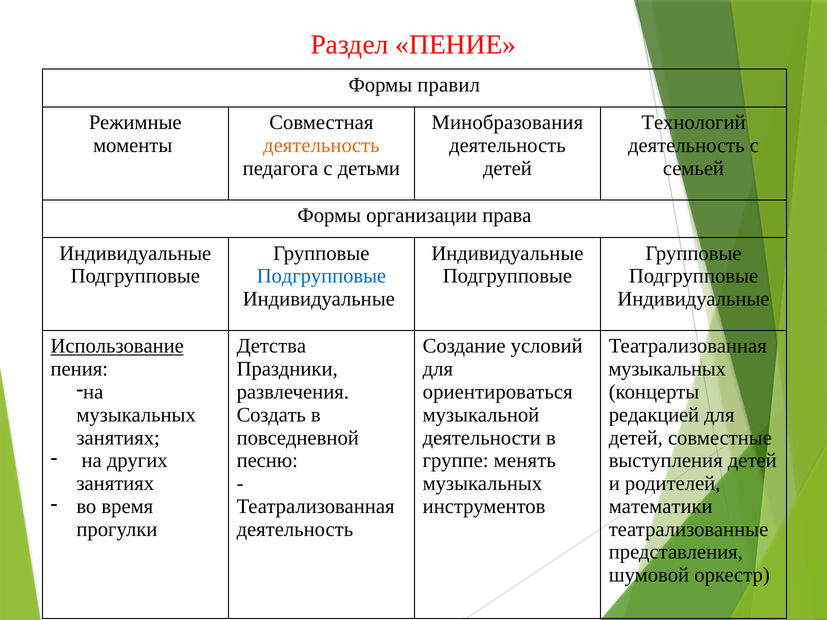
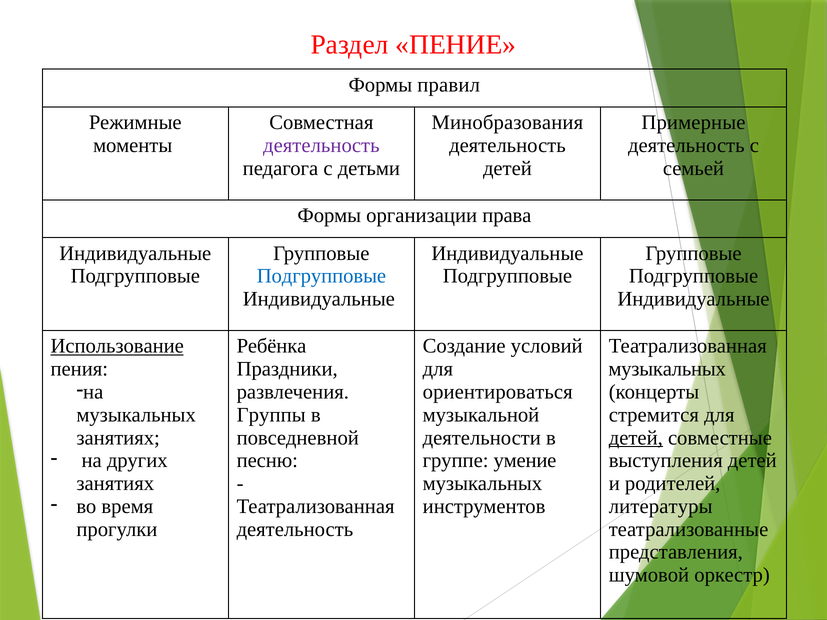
Технологий: Технологий -> Примерные
деятельность at (321, 146) colour: orange -> purple
Детства: Детства -> Ребёнка
Создать: Создать -> Группы
редакцией: редакцией -> стремится
детей at (636, 438) underline: none -> present
менять: менять -> умение
математики: математики -> литературы
